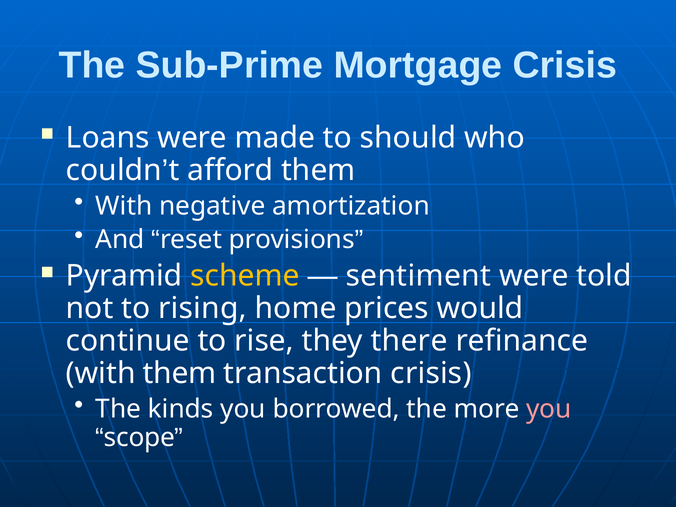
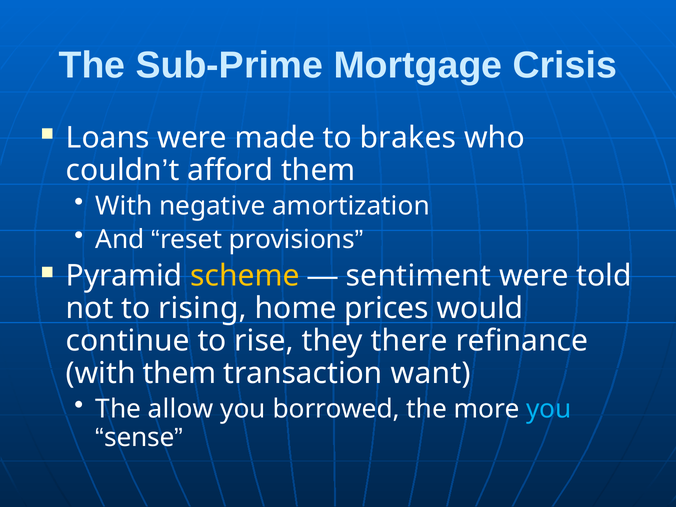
should: should -> brakes
transaction crisis: crisis -> want
kinds: kinds -> allow
you at (549, 409) colour: pink -> light blue
scope: scope -> sense
